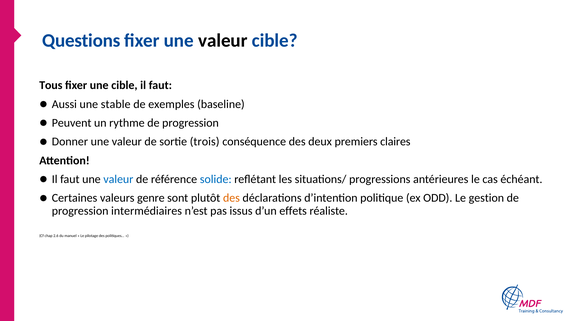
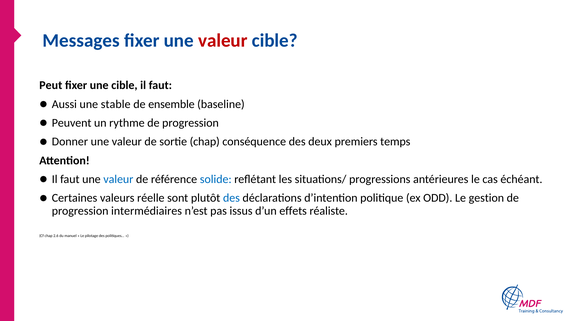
Questions: Questions -> Messages
valeur at (223, 41) colour: black -> red
Tous: Tous -> Peut
exemples: exemples -> ensemble
sortie trois: trois -> chap
claires: claires -> temps
genre: genre -> réelle
des at (231, 198) colour: orange -> blue
